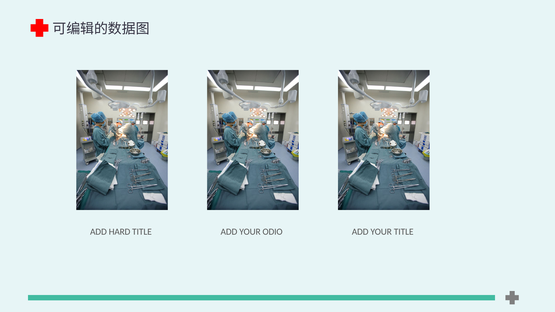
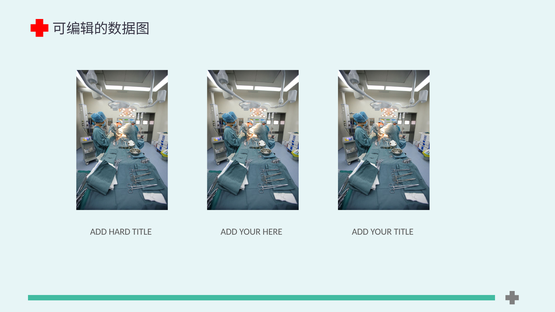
ODIO: ODIO -> HERE
